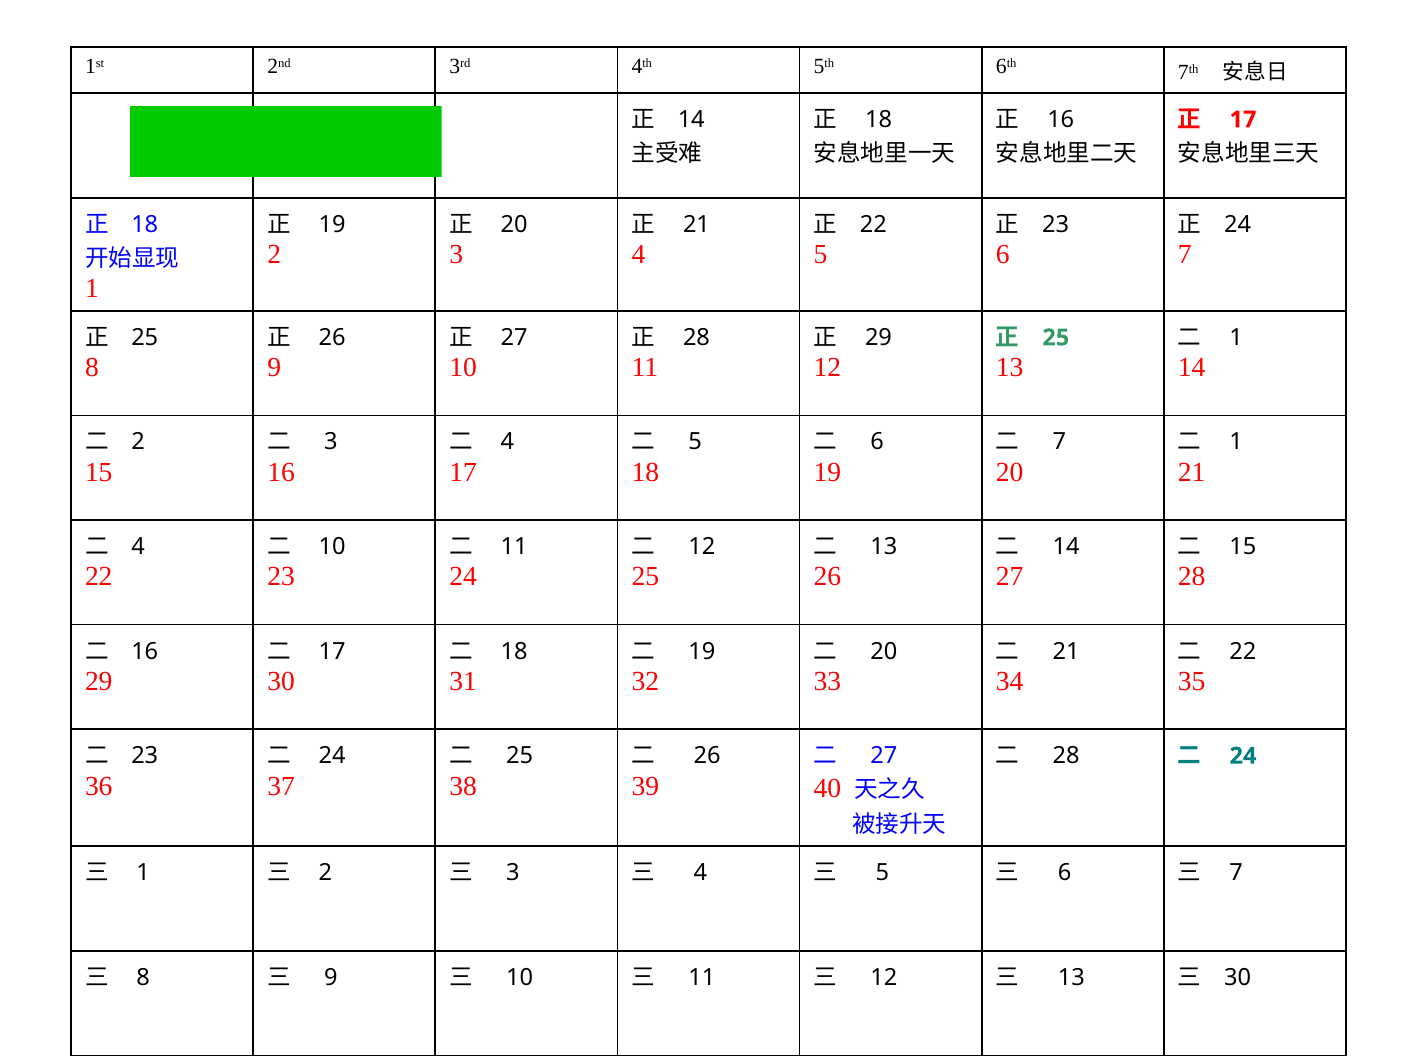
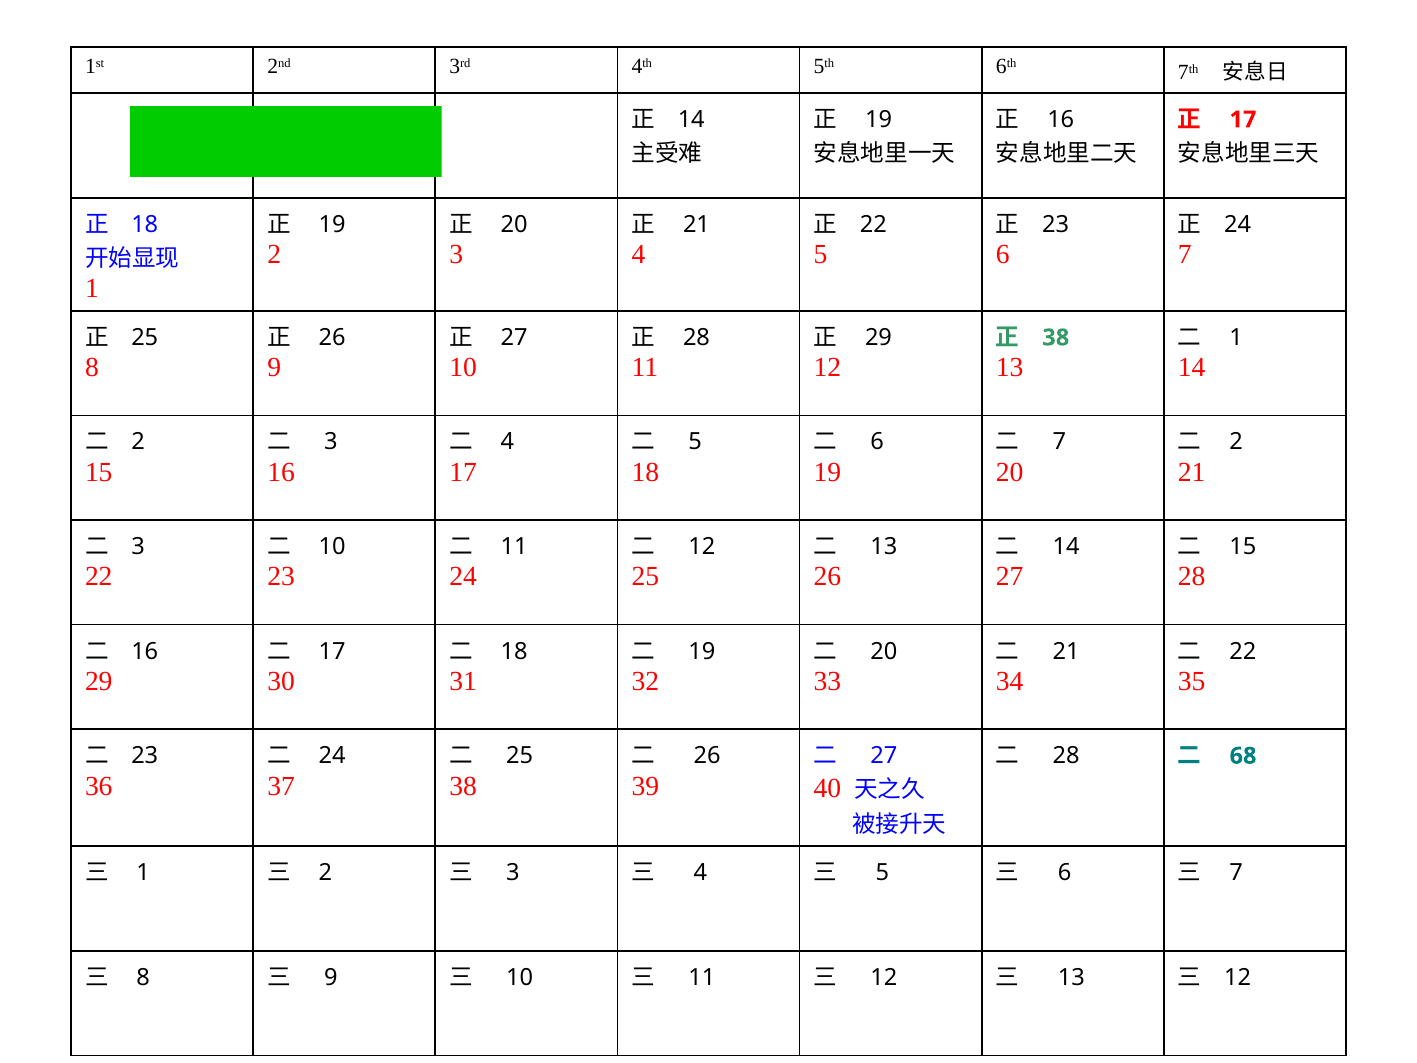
18 at (879, 120): 18 -> 19
25 at (1056, 338): 25 -> 38
1 at (1236, 442): 1 -> 2
4 at (138, 547): 4 -> 3
24 at (1243, 756): 24 -> 68
30 at (1238, 977): 30 -> 12
